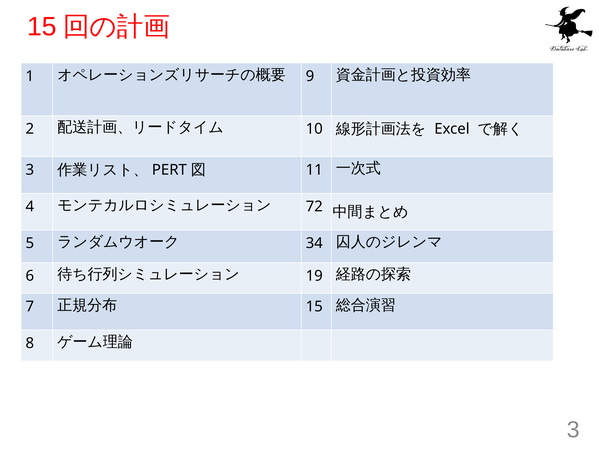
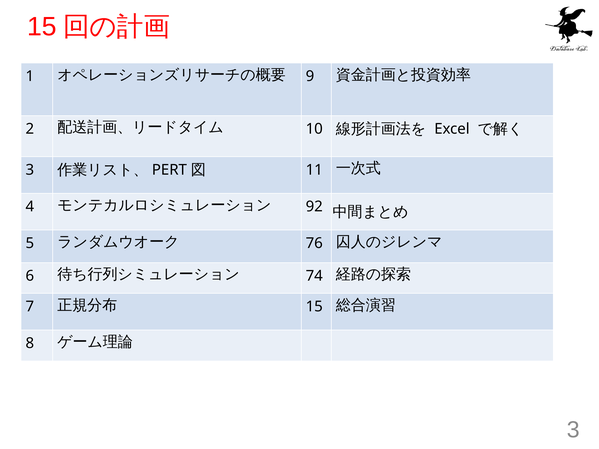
72: 72 -> 92
34: 34 -> 76
19: 19 -> 74
